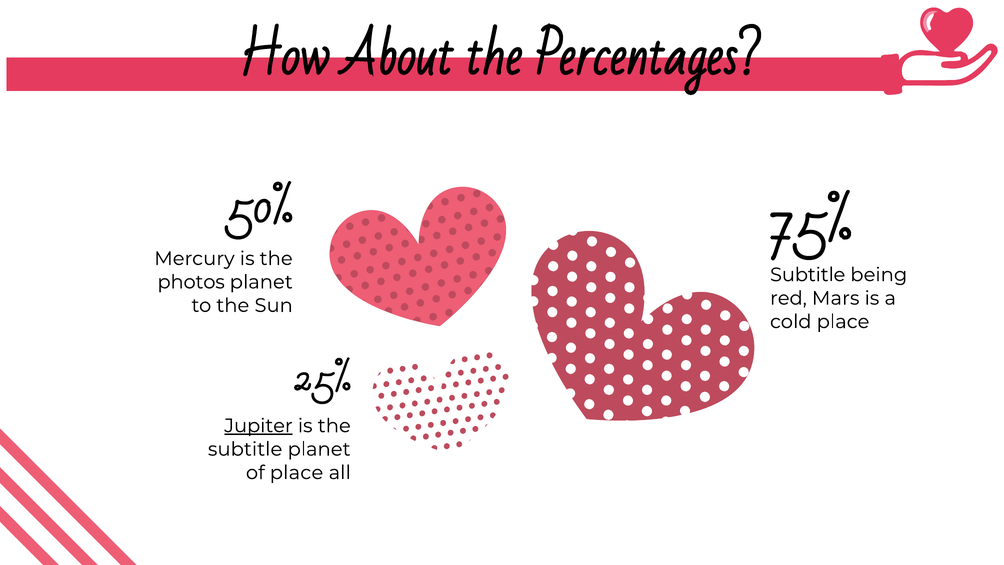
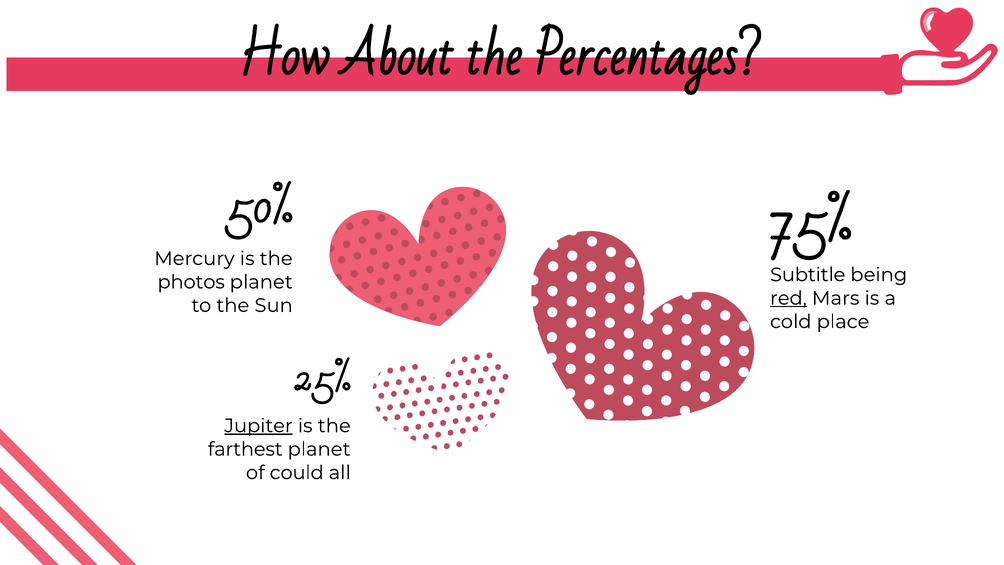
red underline: none -> present
subtitle at (245, 449): subtitle -> farthest
of place: place -> could
